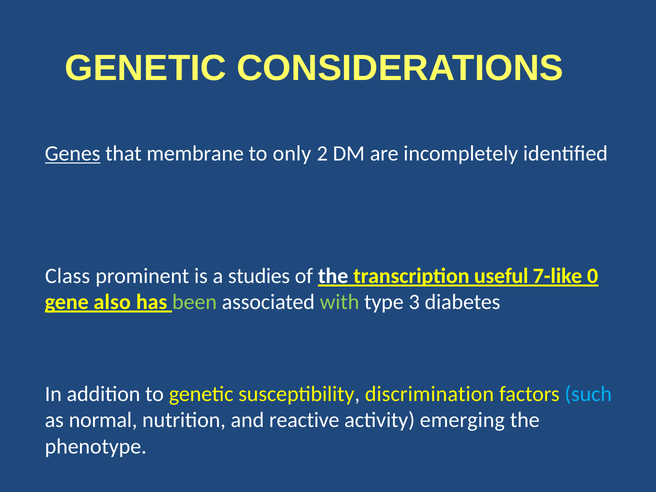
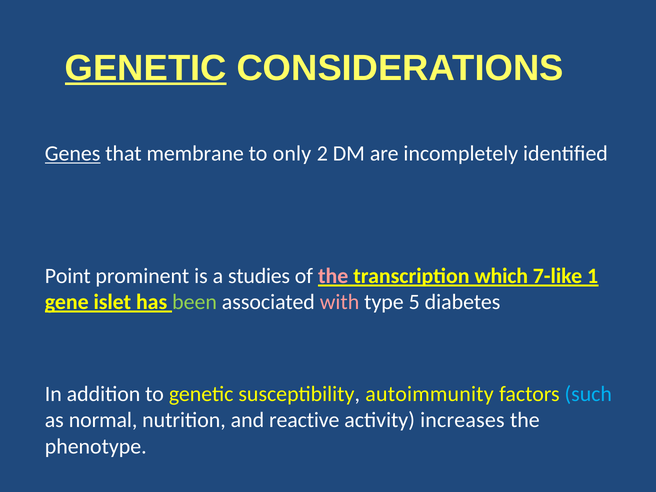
GENETIC at (146, 68) underline: none -> present
Class: Class -> Point
the at (333, 276) colour: white -> pink
useful: useful -> which
0: 0 -> 1
also: also -> islet
with colour: light green -> pink
3: 3 -> 5
discrimination: discrimination -> autoimmunity
emerging: emerging -> increases
